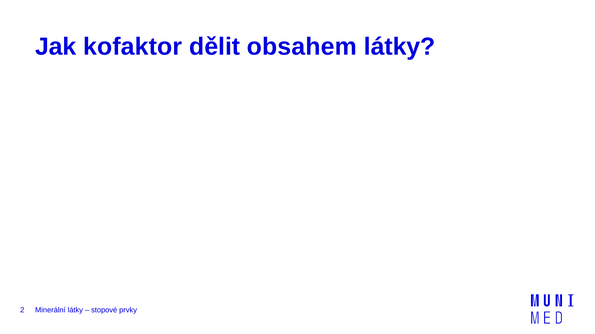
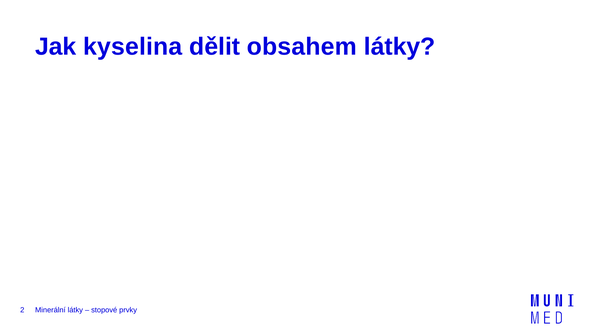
kofaktor: kofaktor -> kyselina
